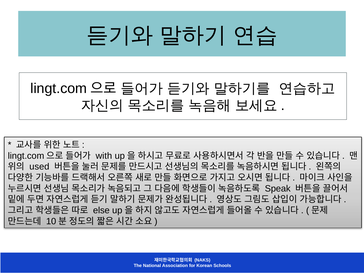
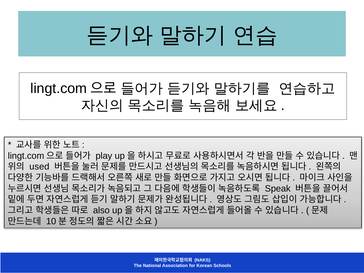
with: with -> play
else: else -> also
